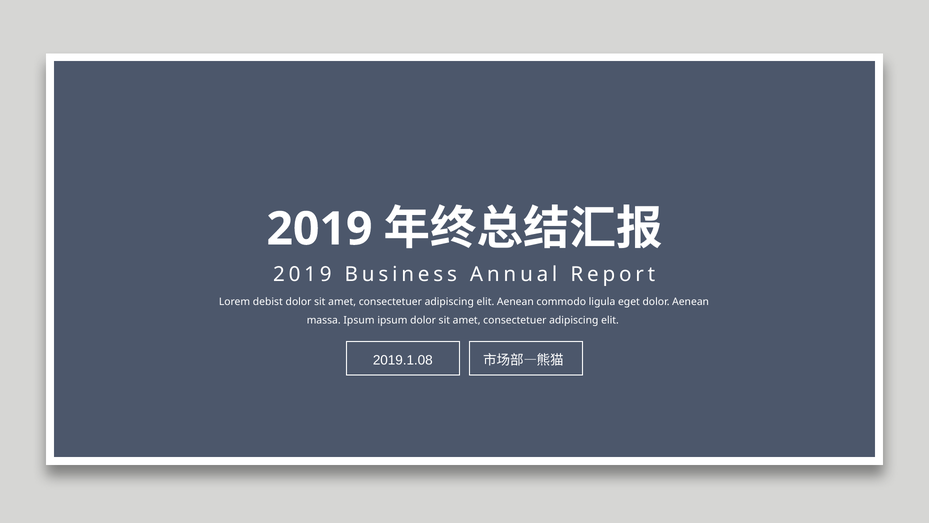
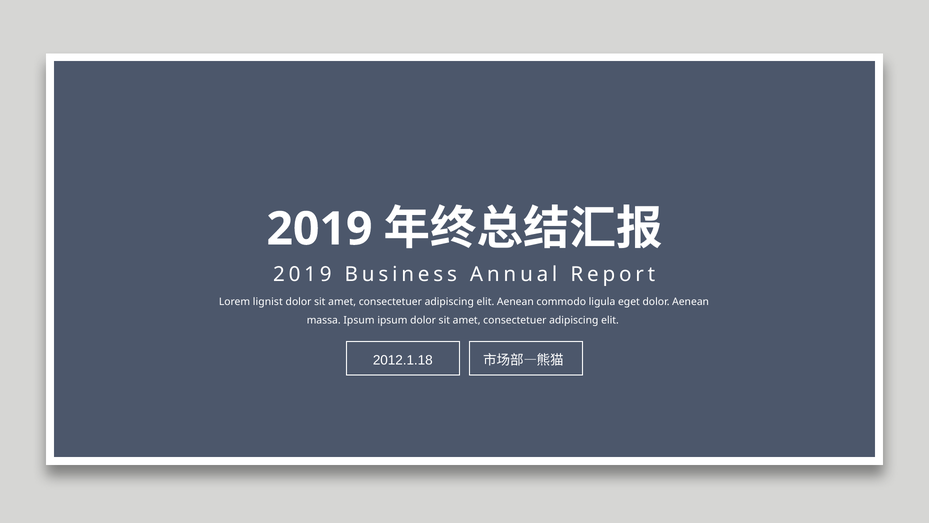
debist: debist -> lignist
2019.1.08: 2019.1.08 -> 2012.1.18
